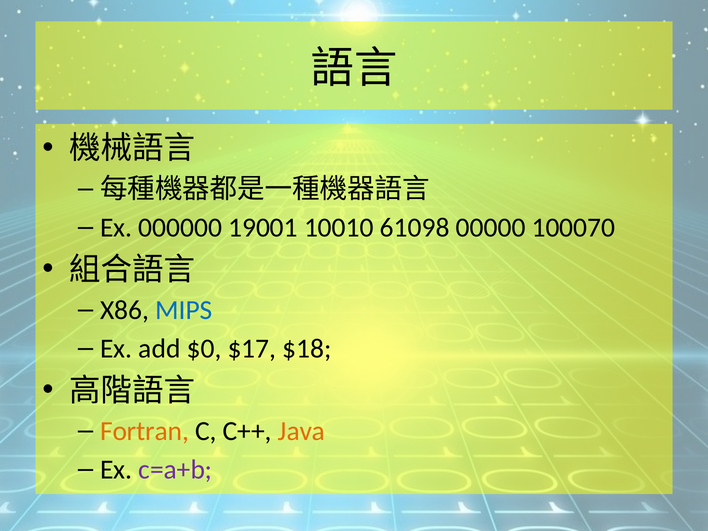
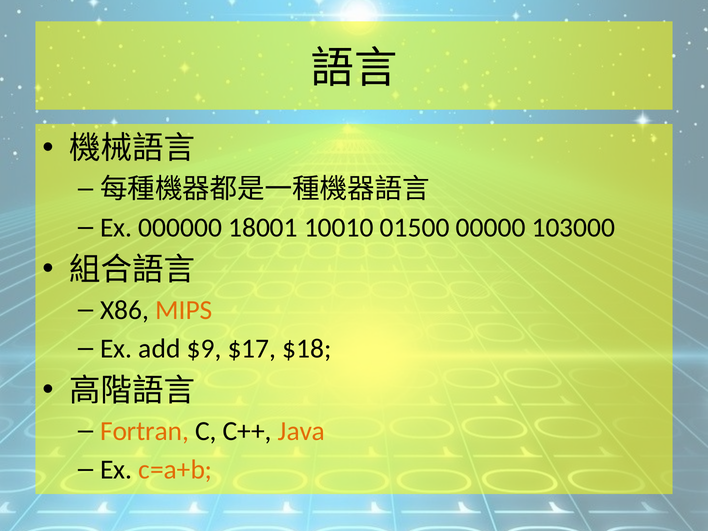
19001: 19001 -> 18001
61098: 61098 -> 01500
100070: 100070 -> 103000
MIPS colour: blue -> orange
$0: $0 -> $9
c=a+b colour: purple -> orange
